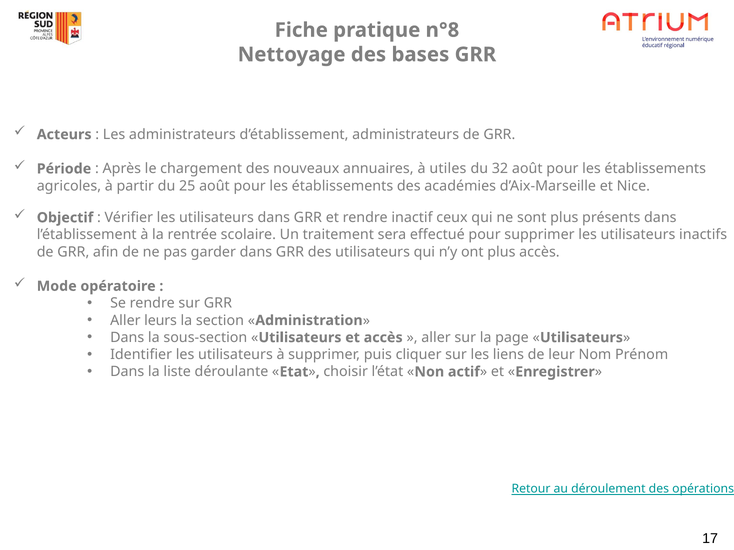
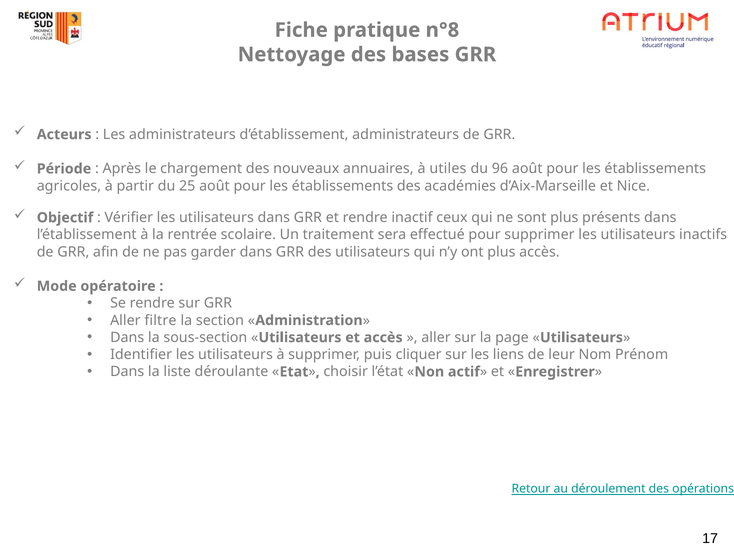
32: 32 -> 96
leurs: leurs -> filtre
